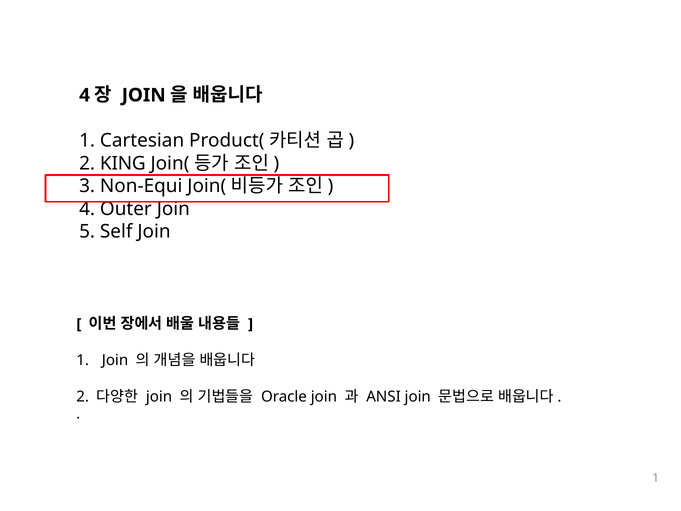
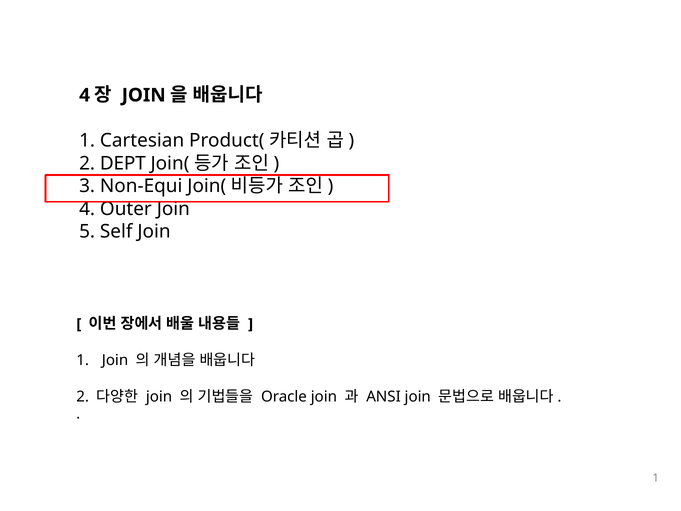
KING: KING -> DEPT
